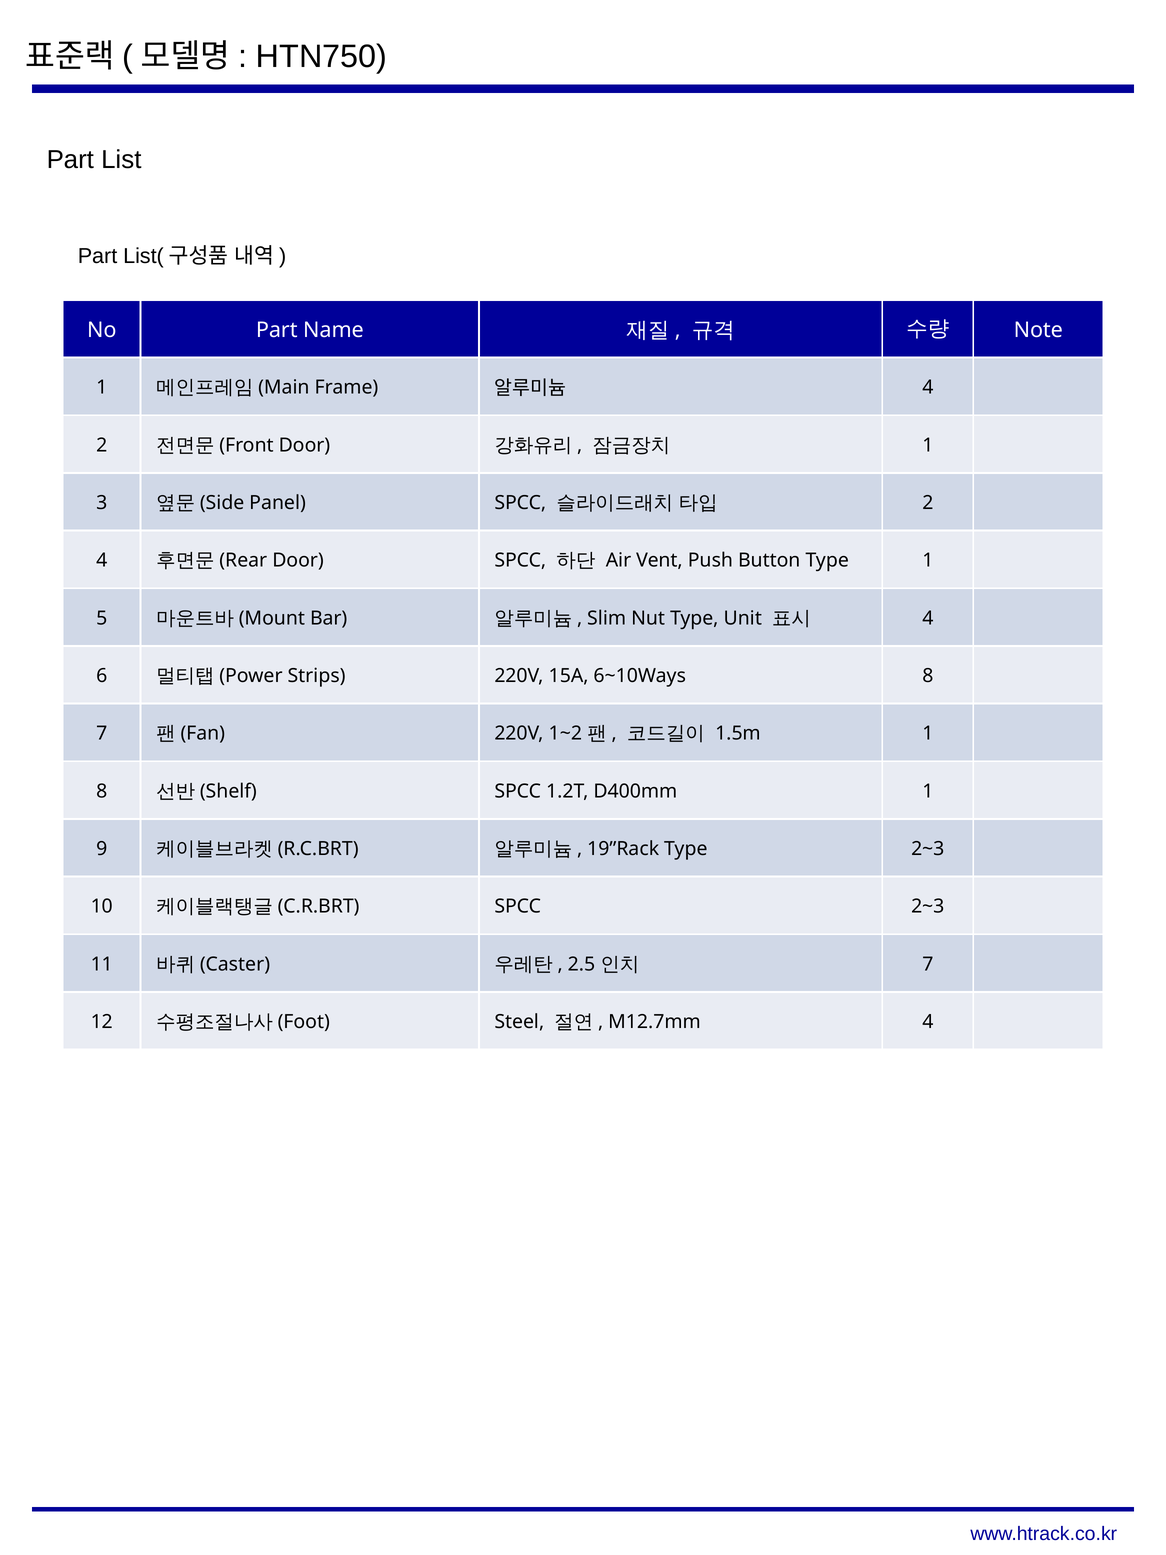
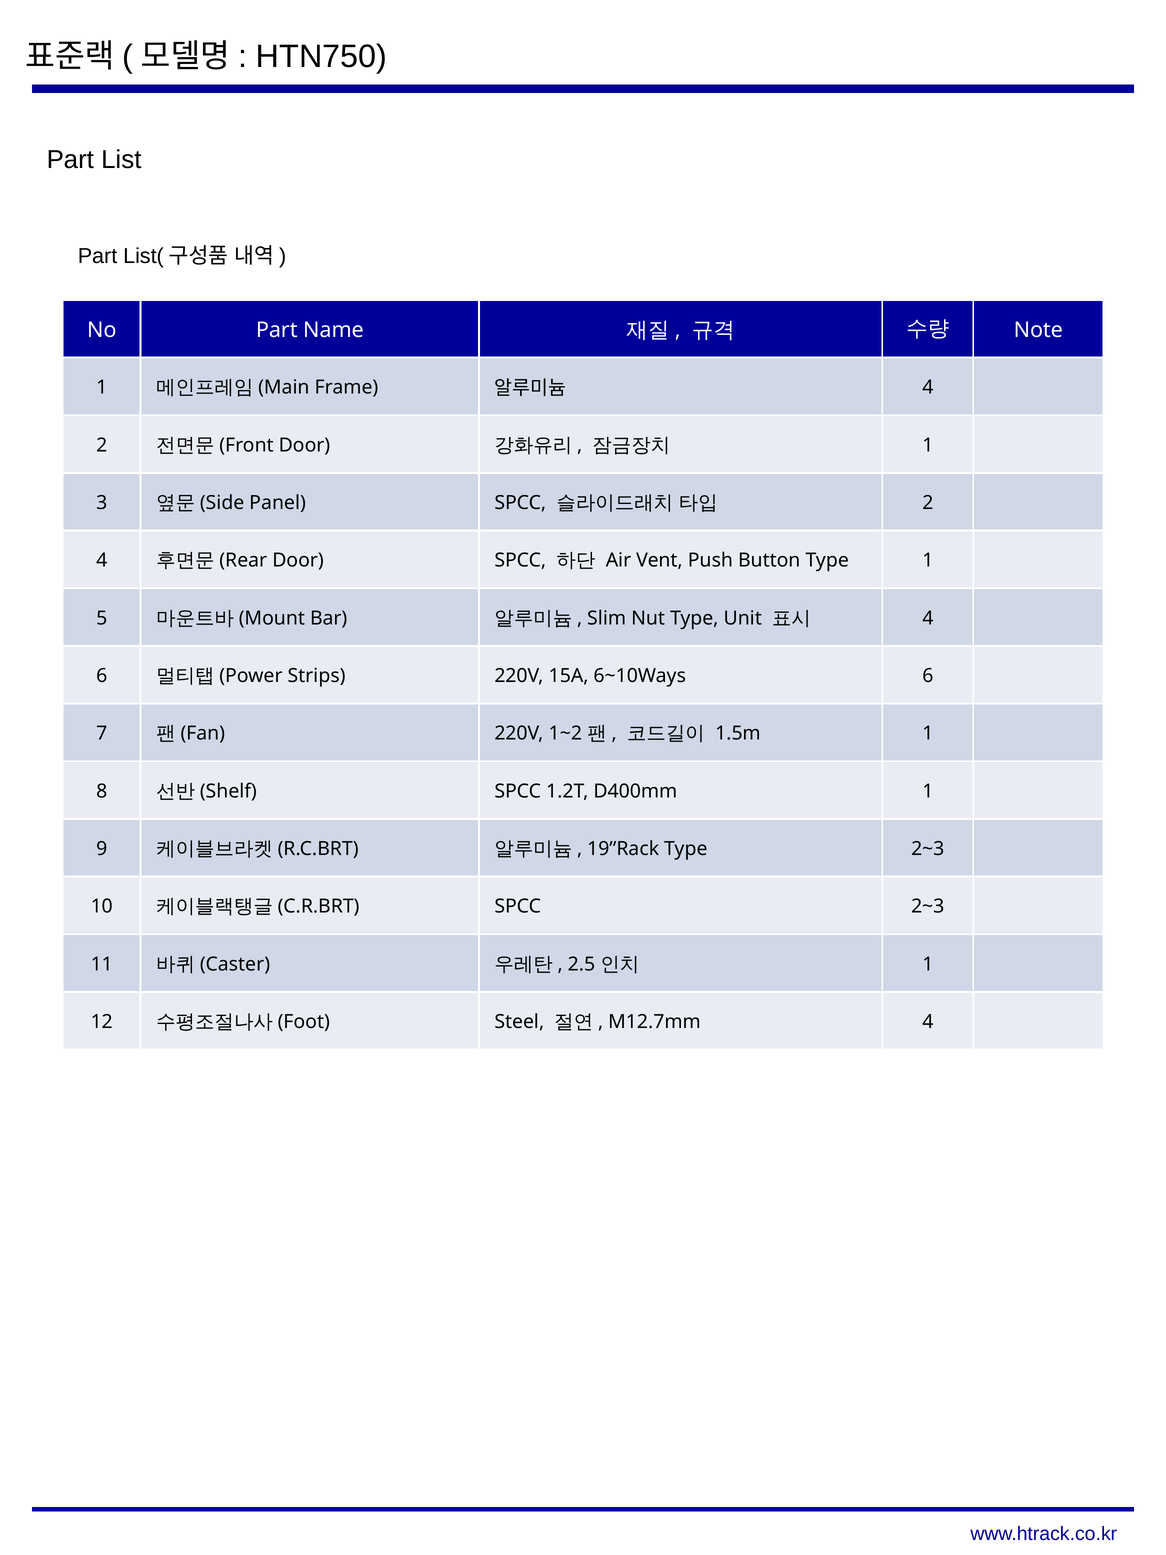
6~10Ways 8: 8 -> 6
7 at (928, 964): 7 -> 1
